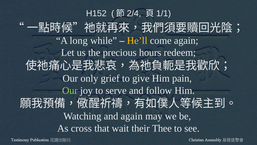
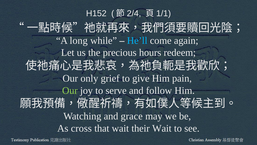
He’ll colour: yellow -> light blue
and again: again -> grace
their Thee: Thee -> Wait
